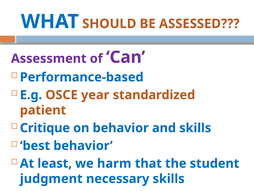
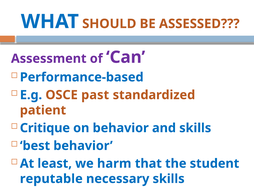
year: year -> past
judgment: judgment -> reputable
